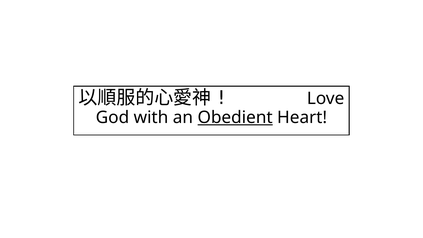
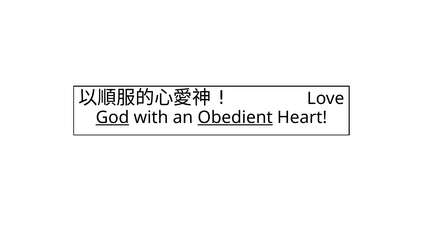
God underline: none -> present
